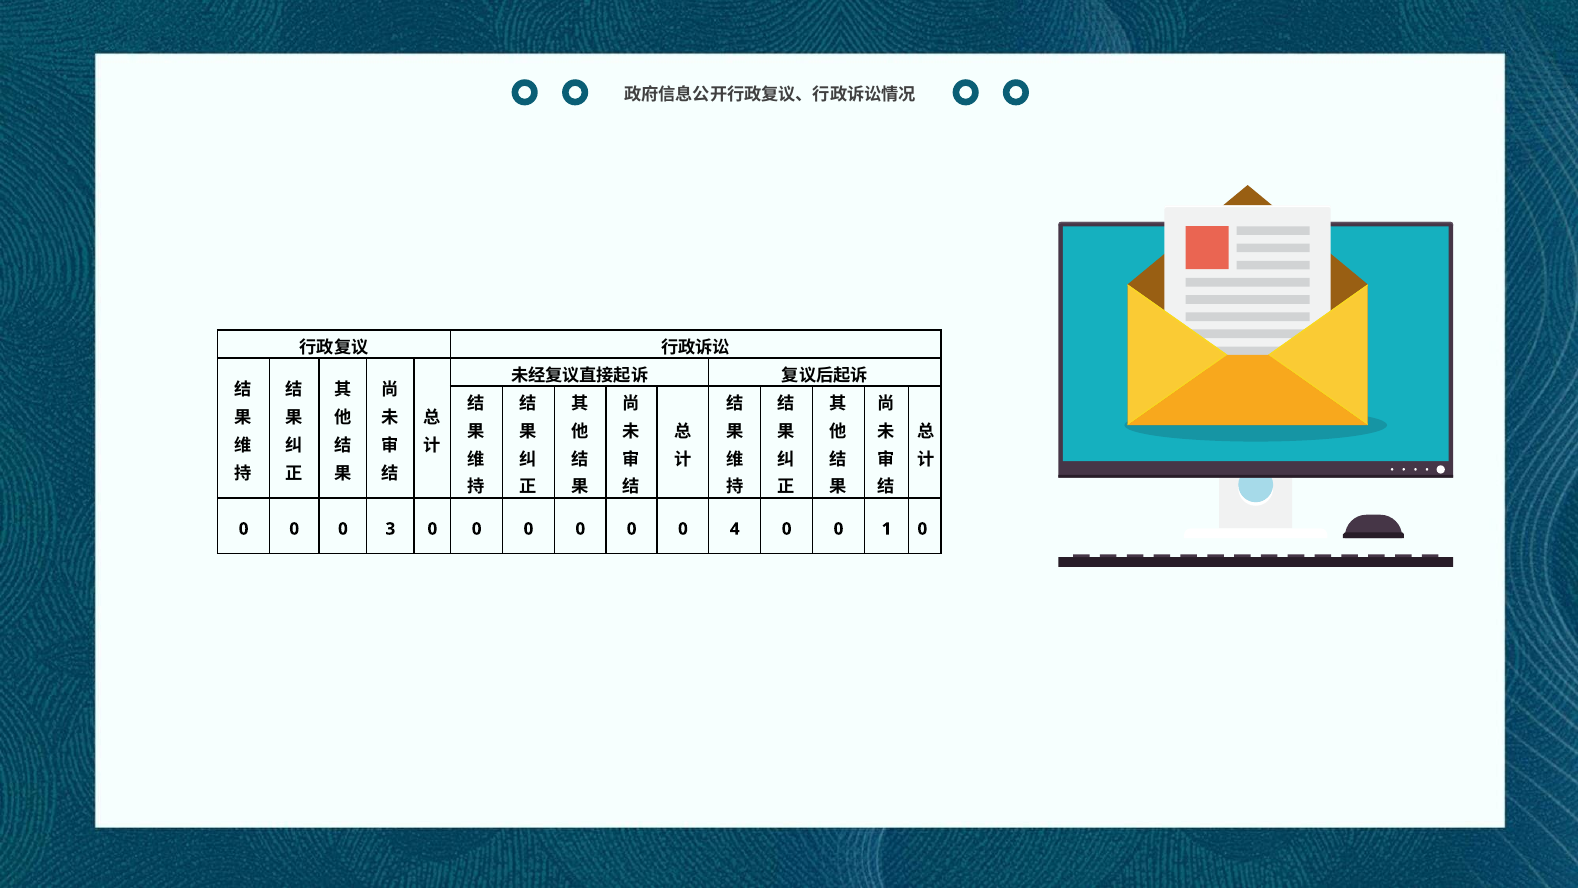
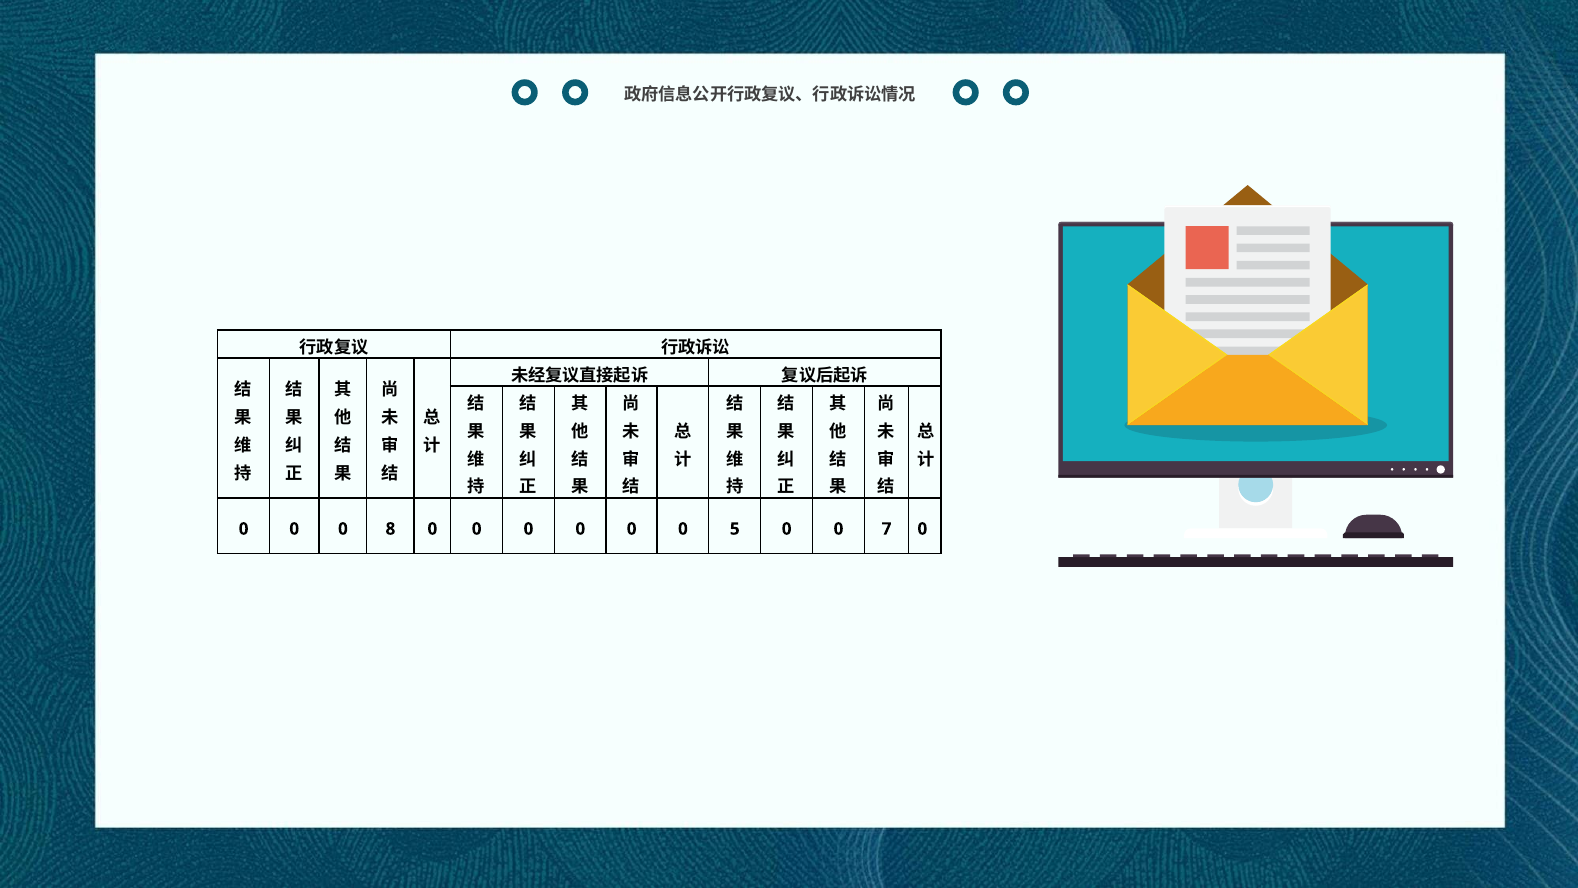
3: 3 -> 8
4: 4 -> 5
1: 1 -> 7
